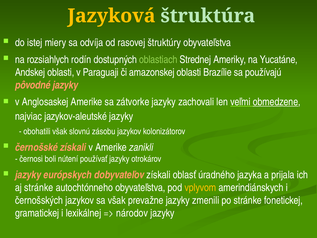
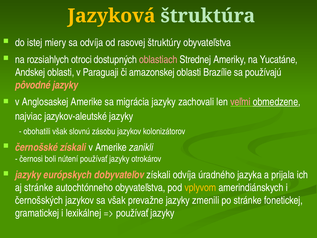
rodín: rodín -> otroci
oblastiach colour: light green -> pink
zátvorke: zátvorke -> migrácia
veľmi colour: white -> pink
získali oblasť: oblasť -> odvíja
národov at (132, 213): národov -> používať
